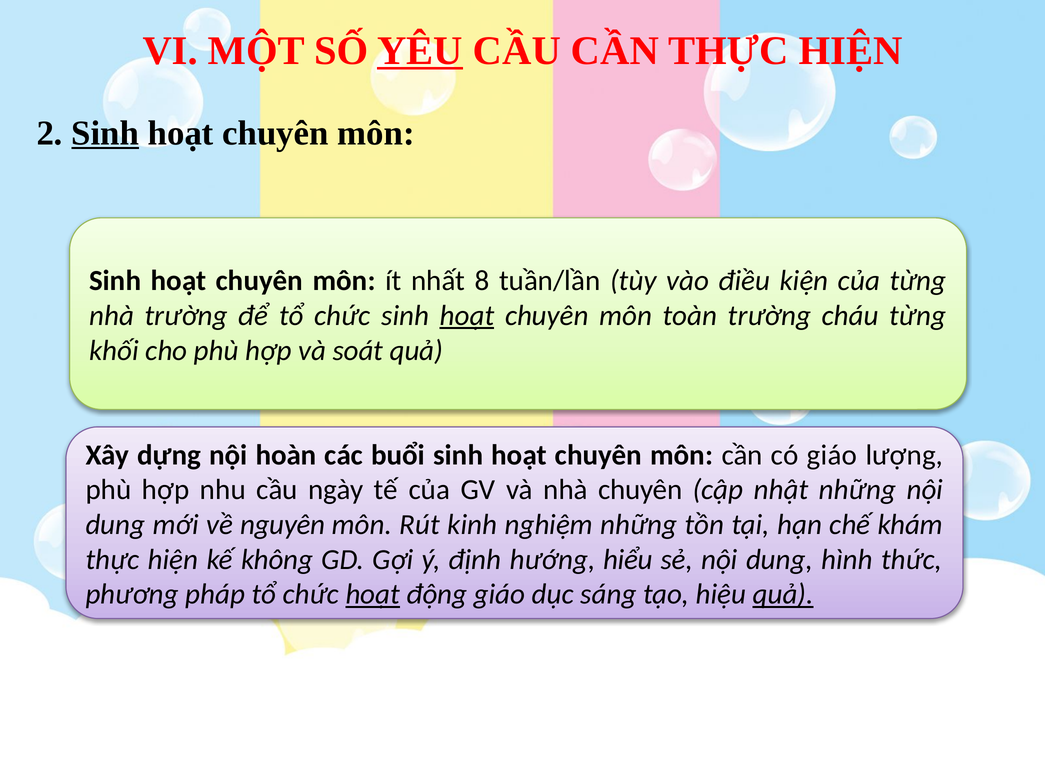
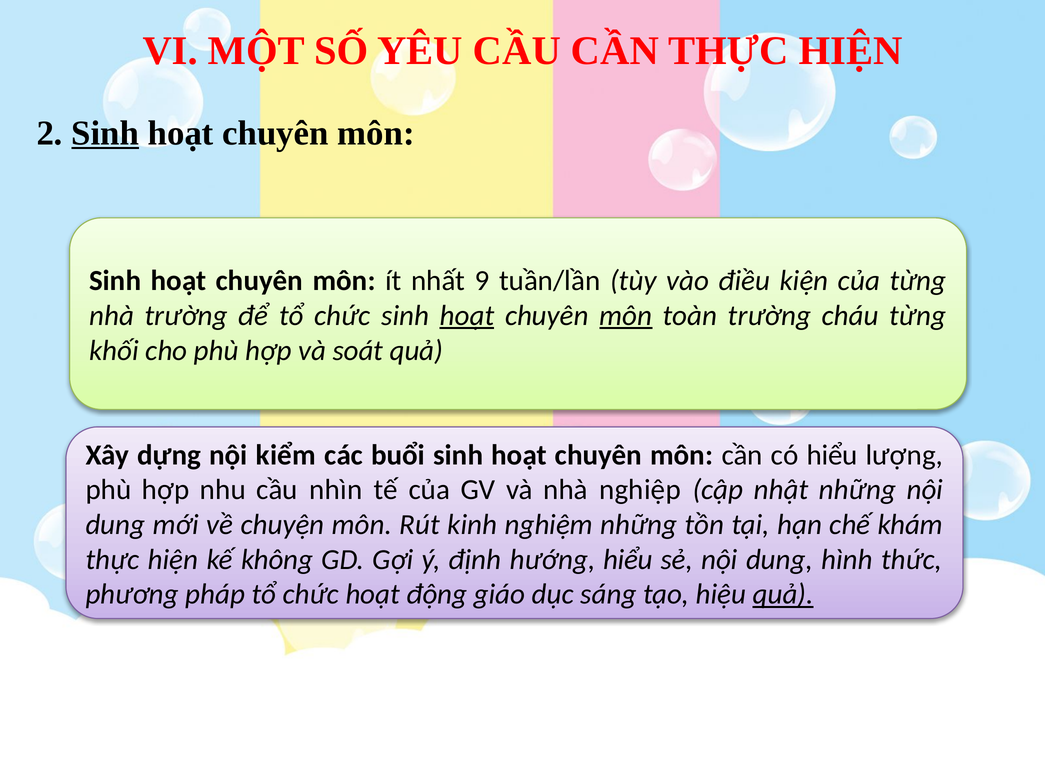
YÊU underline: present -> none
8: 8 -> 9
môn at (626, 316) underline: none -> present
hoàn: hoàn -> kiểm
có giáo: giáo -> hiểu
ngày: ngày -> nhìn
nhà chuyên: chuyên -> nghiệp
nguyên: nguyên -> chuyện
hoạt at (373, 594) underline: present -> none
